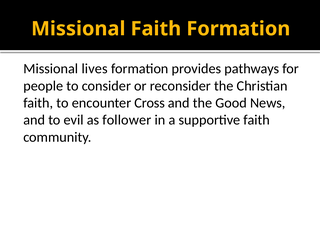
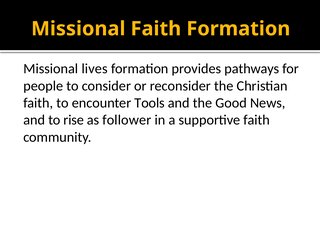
Cross: Cross -> Tools
evil: evil -> rise
